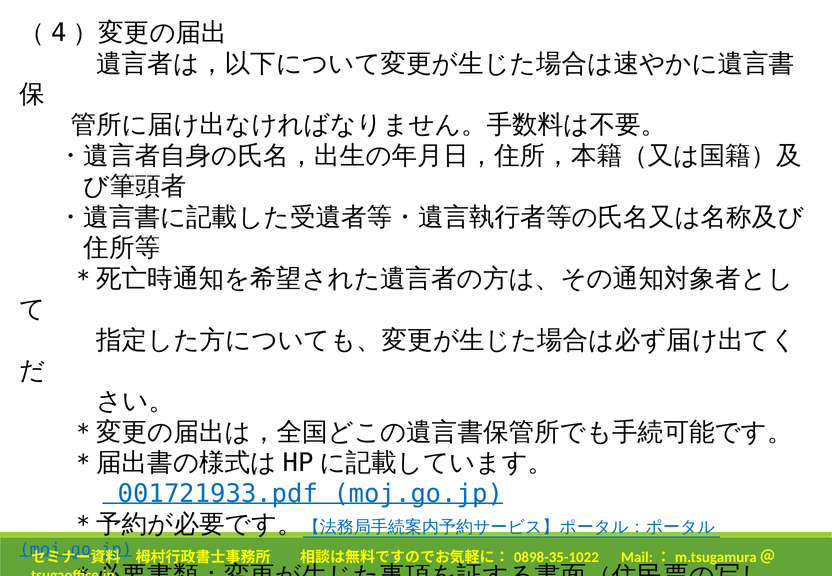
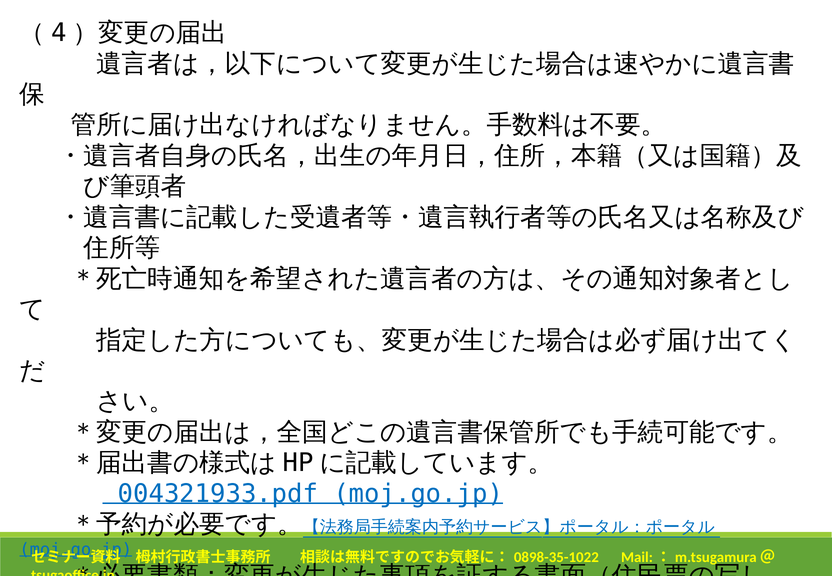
001721933.pdf: 001721933.pdf -> 004321933.pdf
